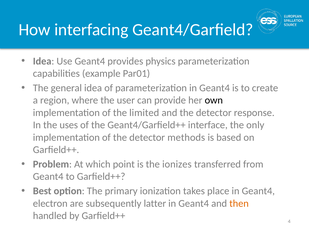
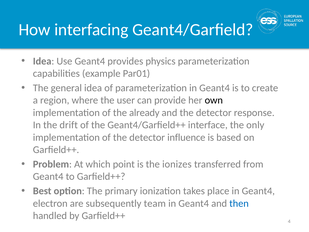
limited: limited -> already
uses: uses -> drift
methods: methods -> influence
latter: latter -> team
then colour: orange -> blue
